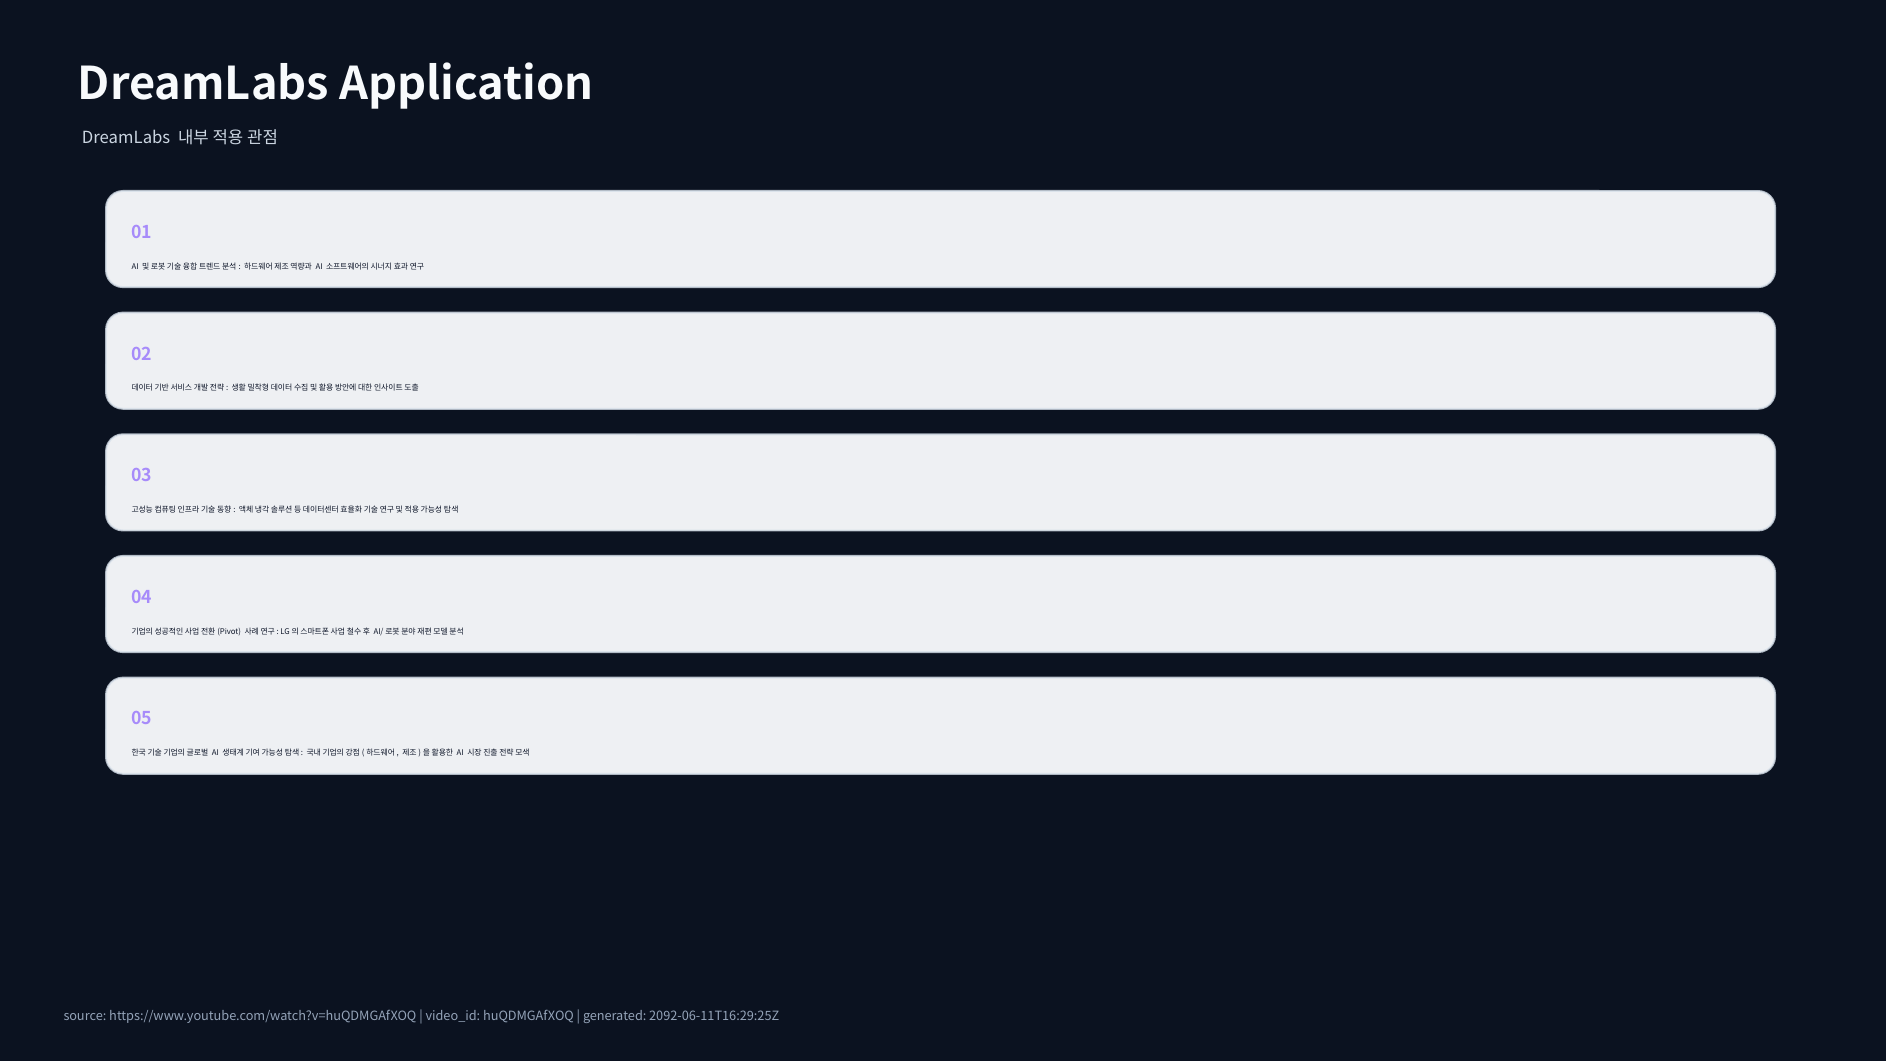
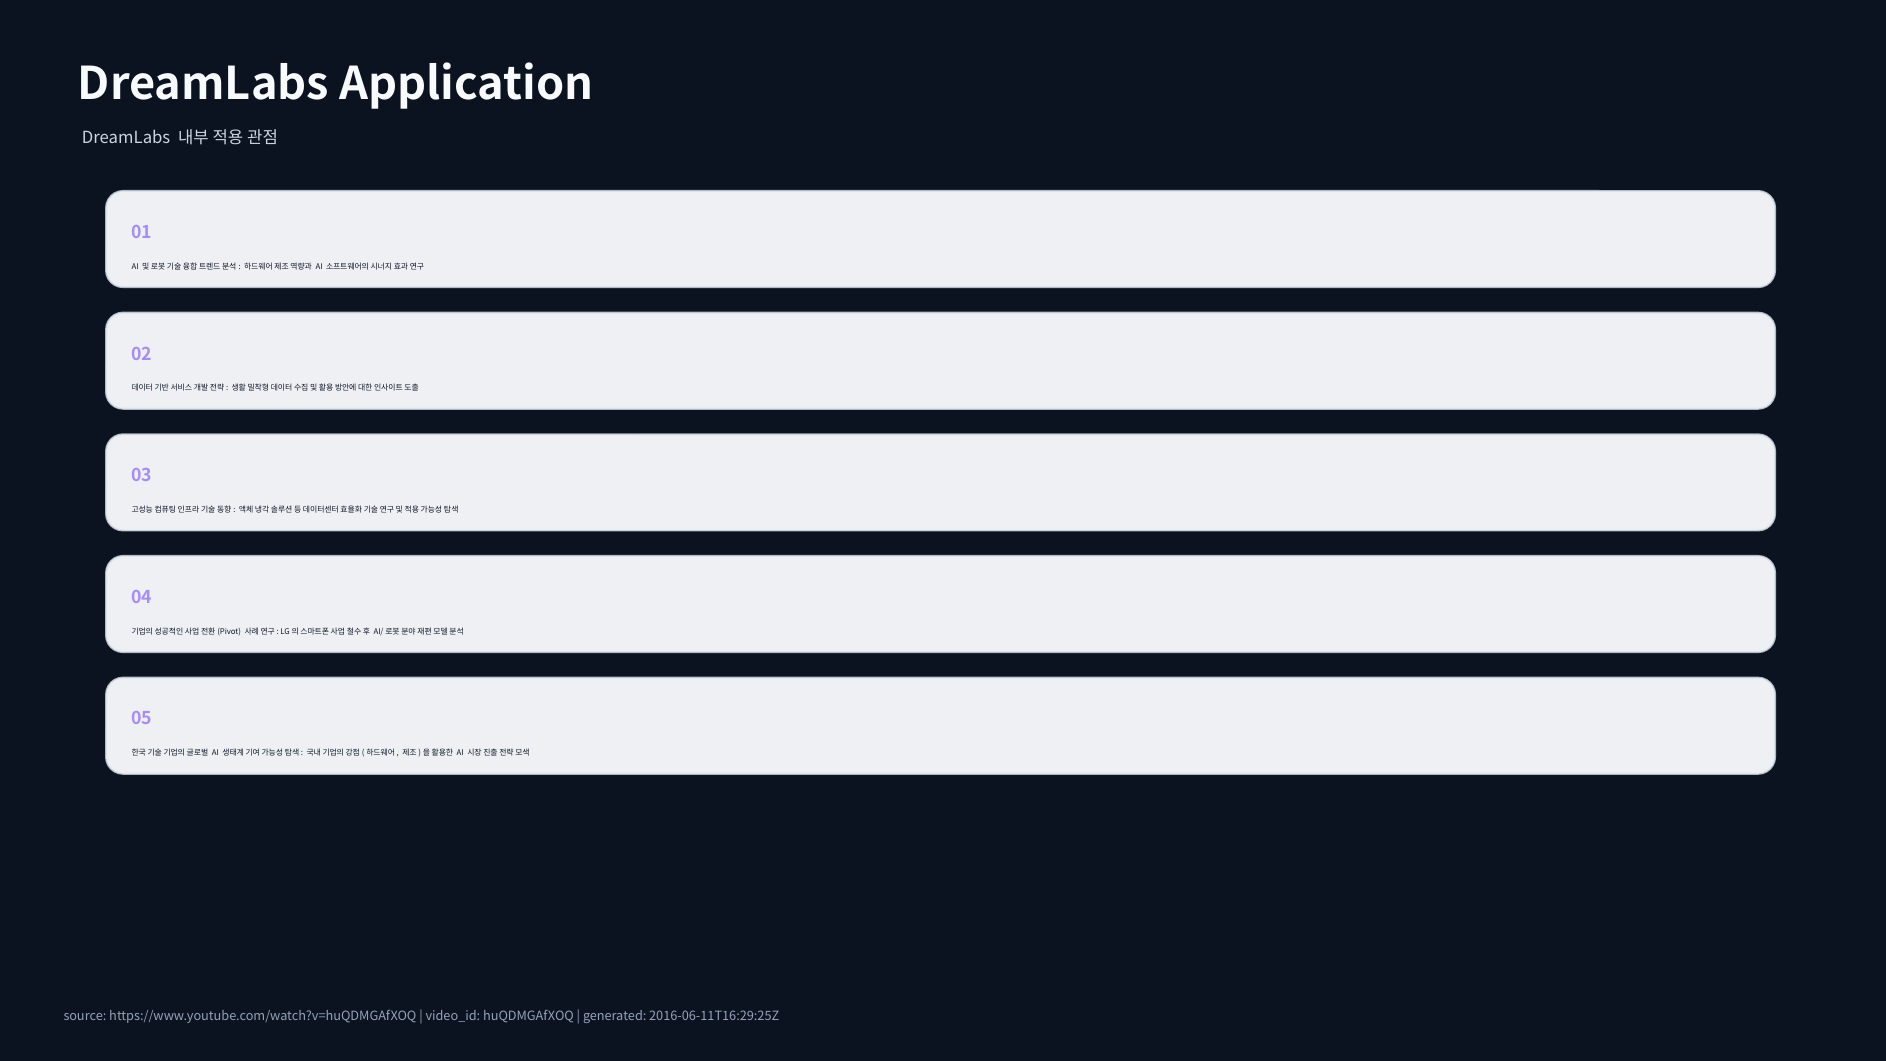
2092-06-11T16:29:25Z: 2092-06-11T16:29:25Z -> 2016-06-11T16:29:25Z
